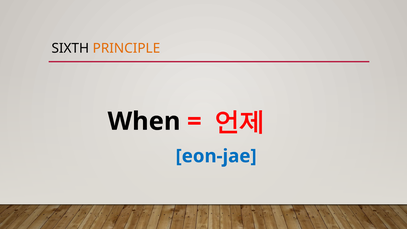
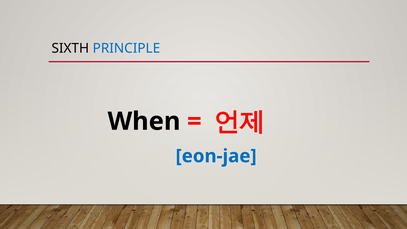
PRINCIPLE colour: orange -> blue
